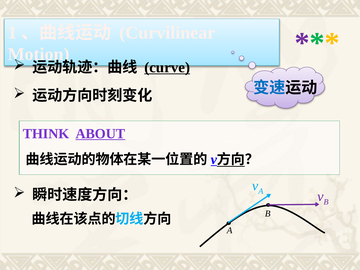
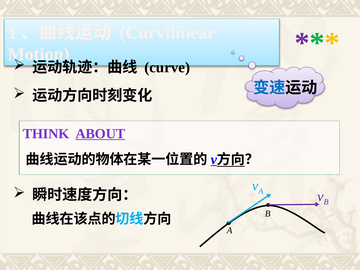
curve underline: present -> none
